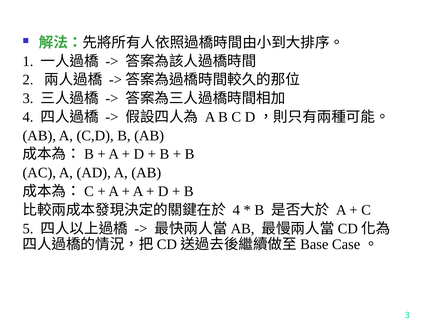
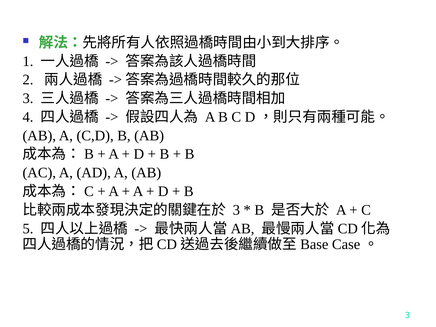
4 at (236, 210): 4 -> 3
